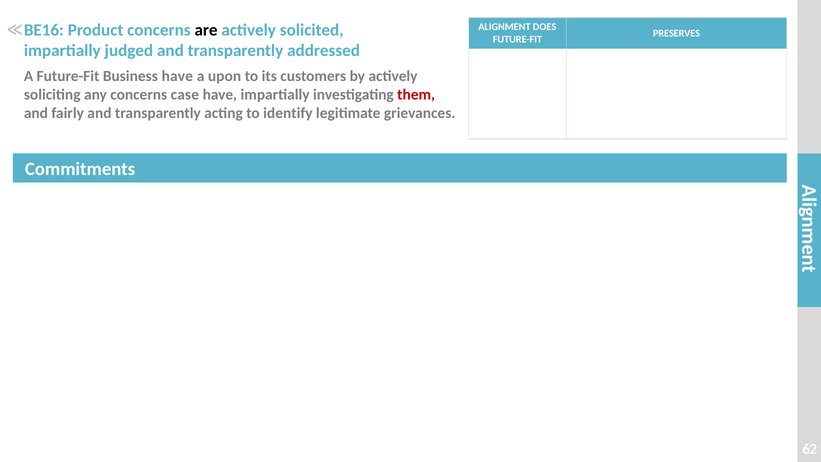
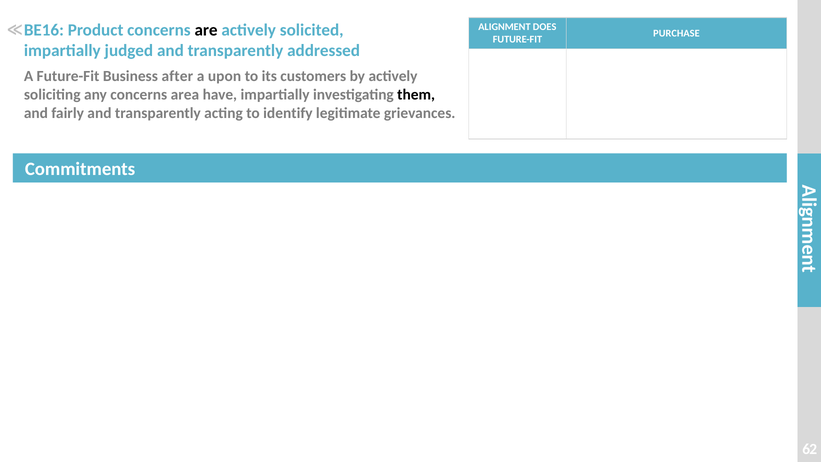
PRESERVES: PRESERVES -> PURCHASE
Business have: have -> after
case: case -> area
them colour: red -> black
